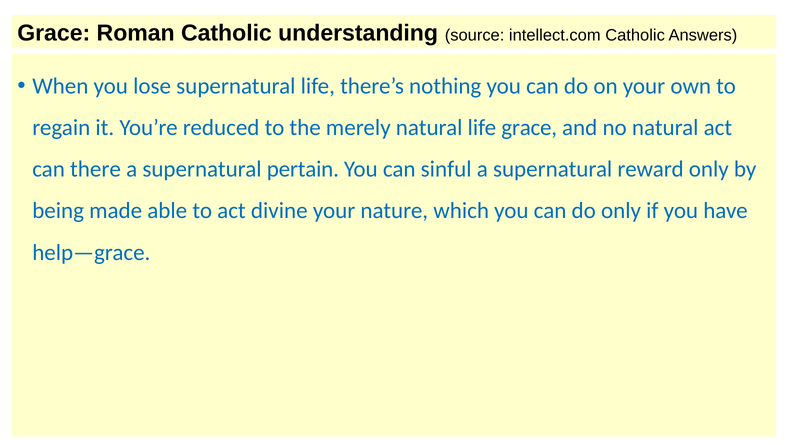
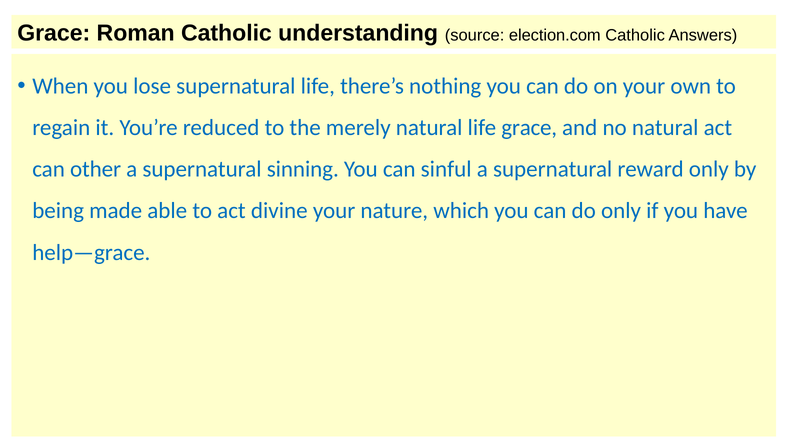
intellect.com: intellect.com -> election.com
there: there -> other
pertain: pertain -> sinning
